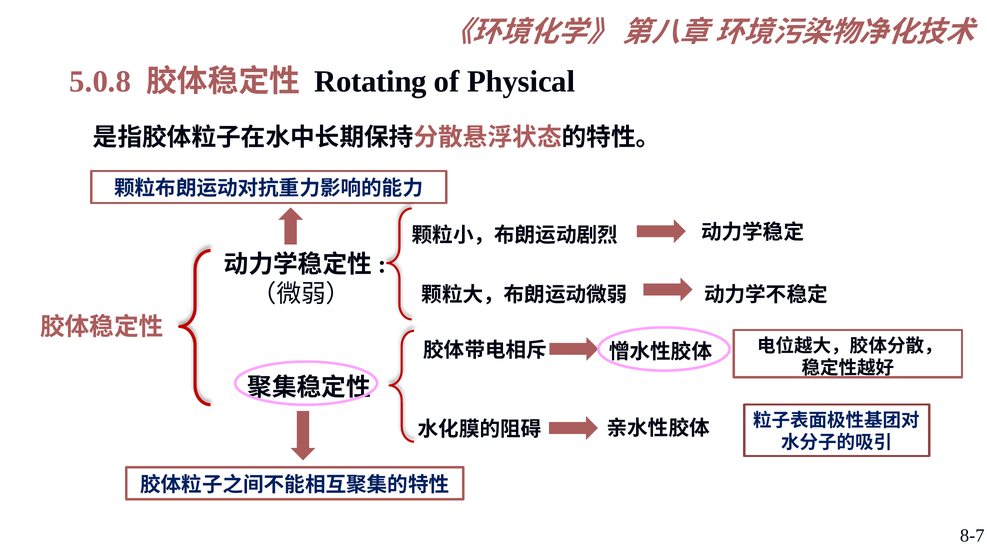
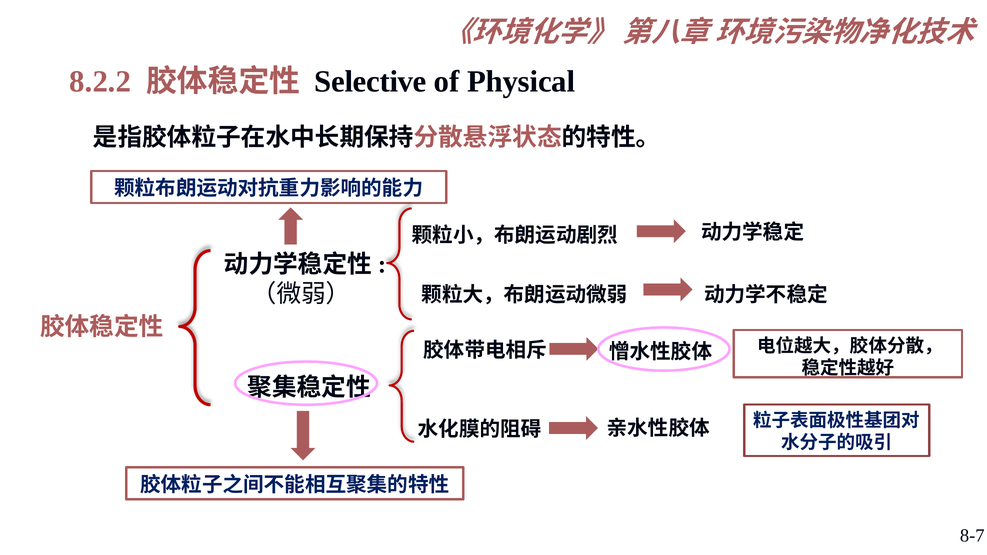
5.0.8: 5.0.8 -> 8.2.2
Rotating: Rotating -> Selective
